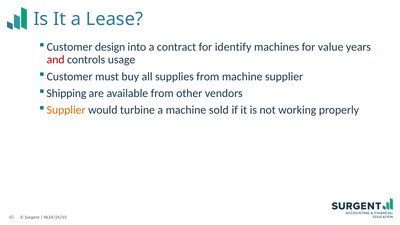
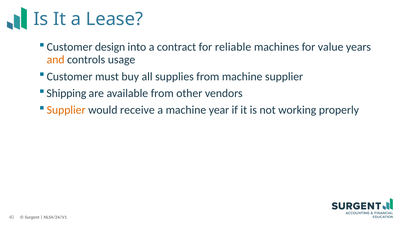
identify: identify -> reliable
and colour: red -> orange
turbine: turbine -> receive
sold: sold -> year
